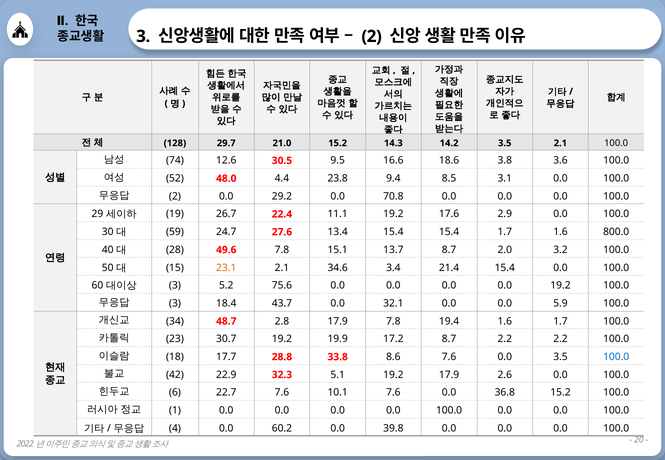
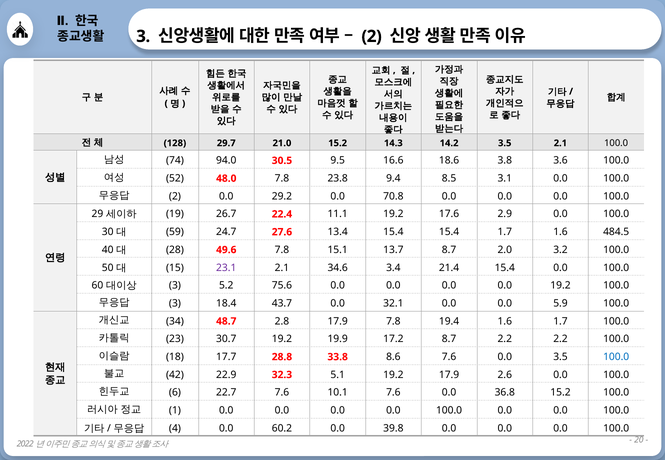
12.6: 12.6 -> 94.0
48.0 4.4: 4.4 -> 7.8
800.0: 800.0 -> 484.5
23.1 colour: orange -> purple
